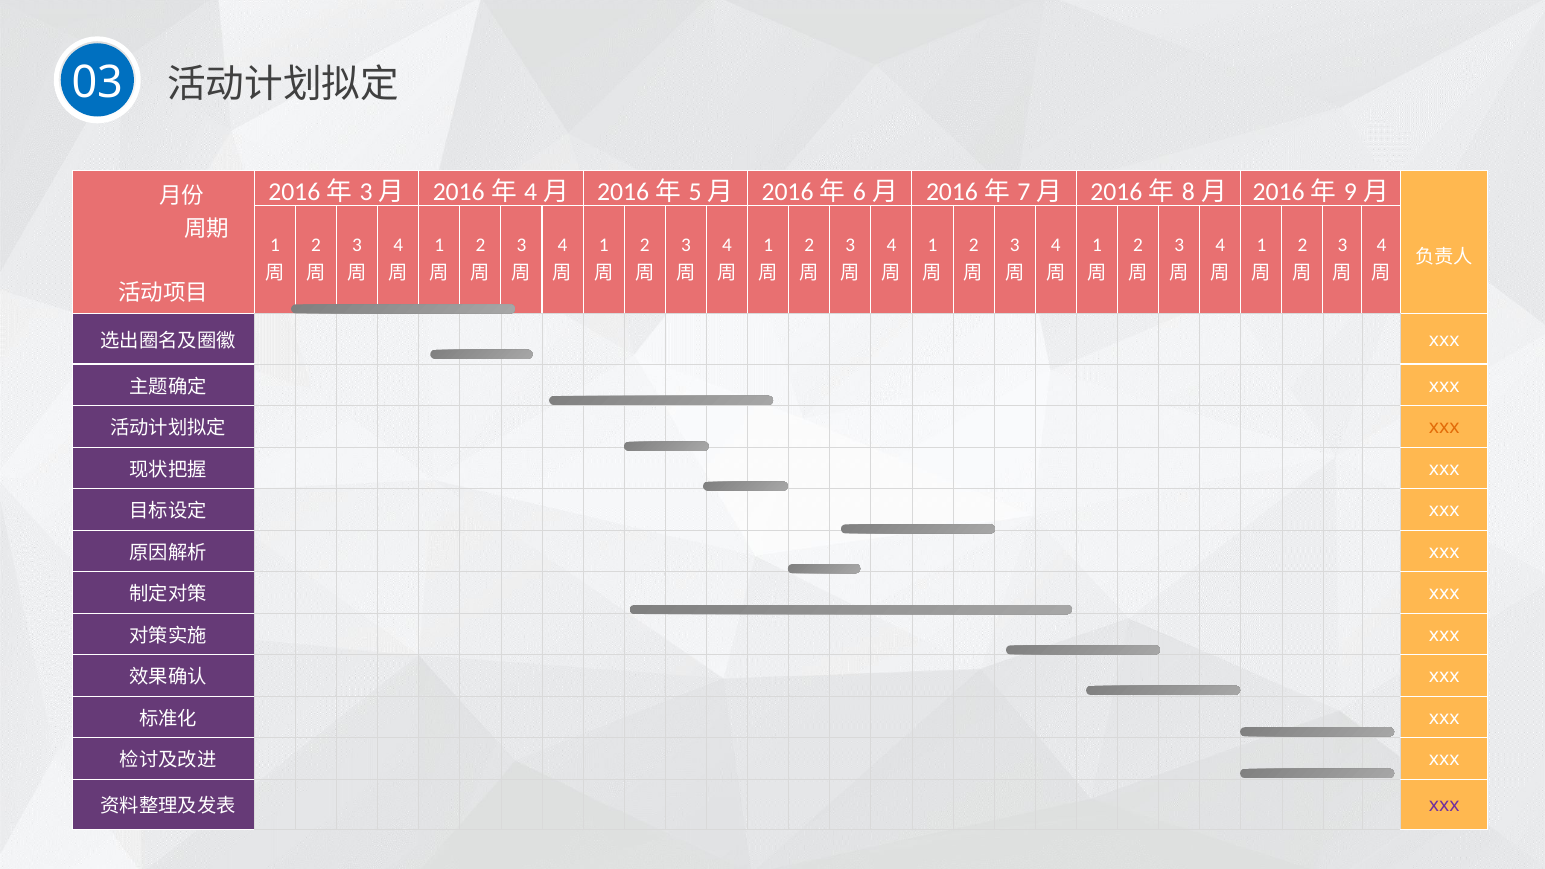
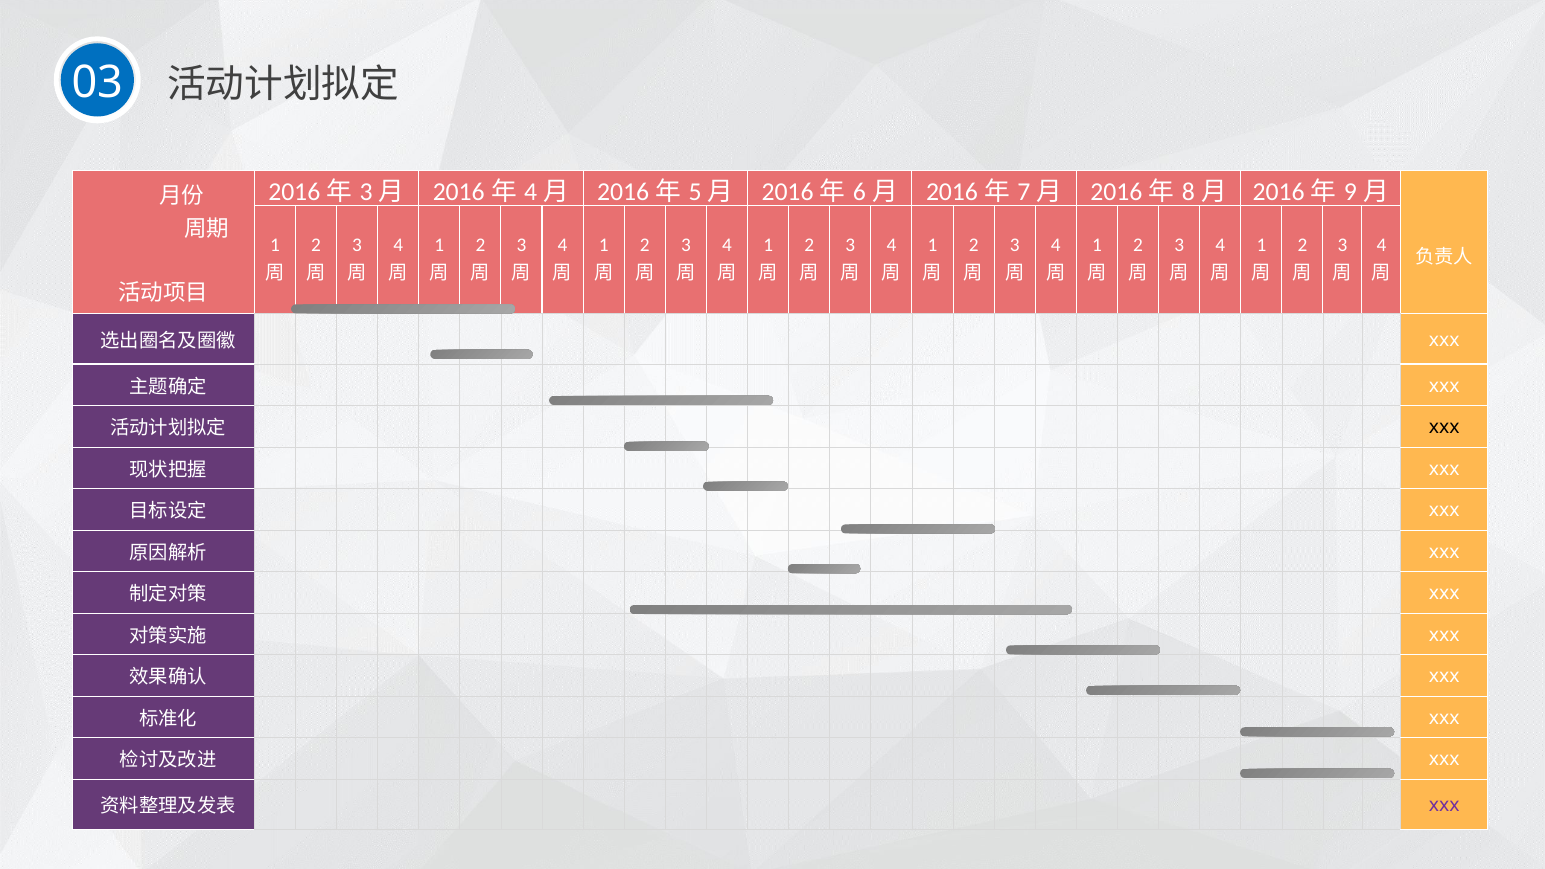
xxx at (1444, 427) colour: orange -> black
